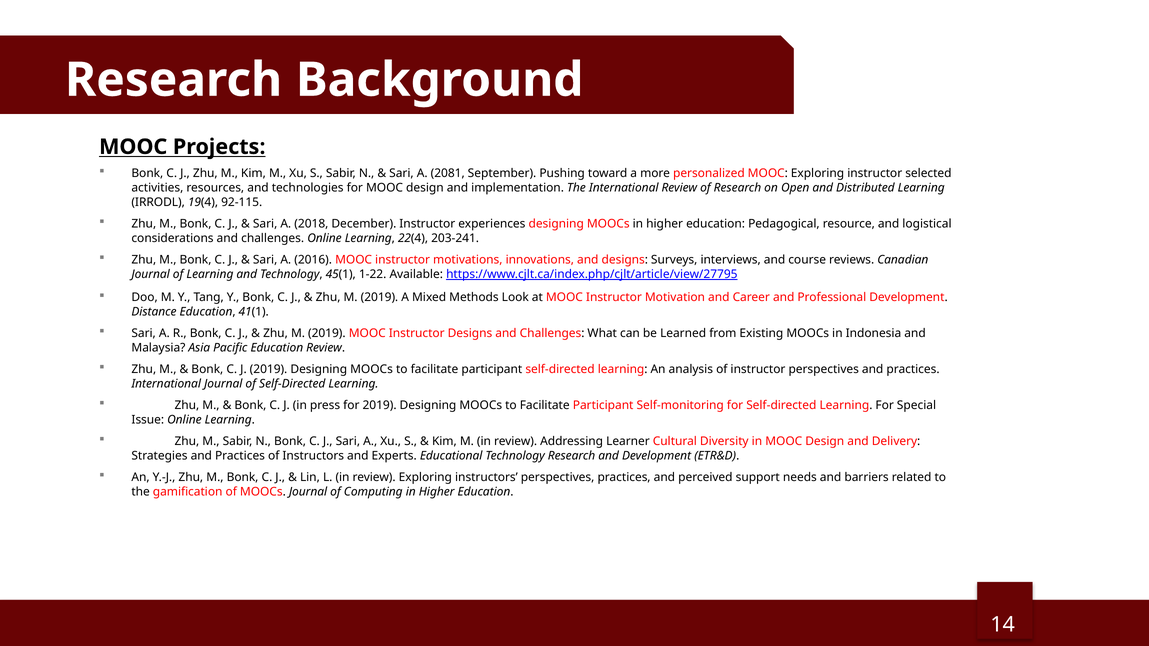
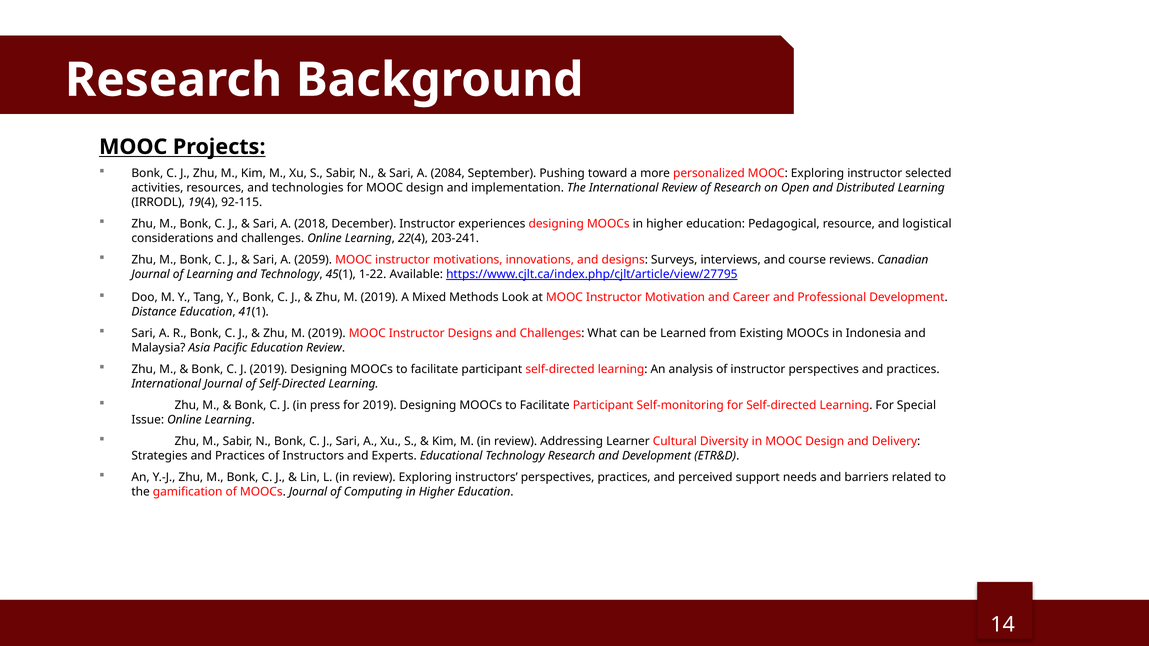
2081: 2081 -> 2084
2016: 2016 -> 2059
